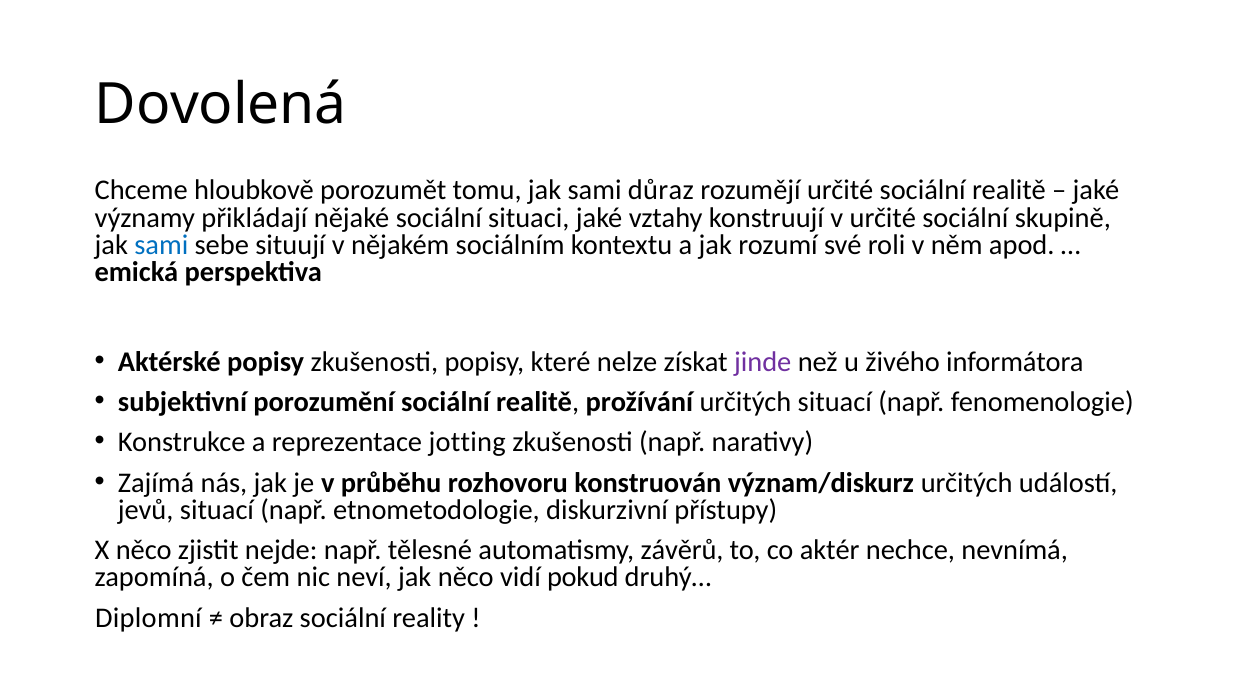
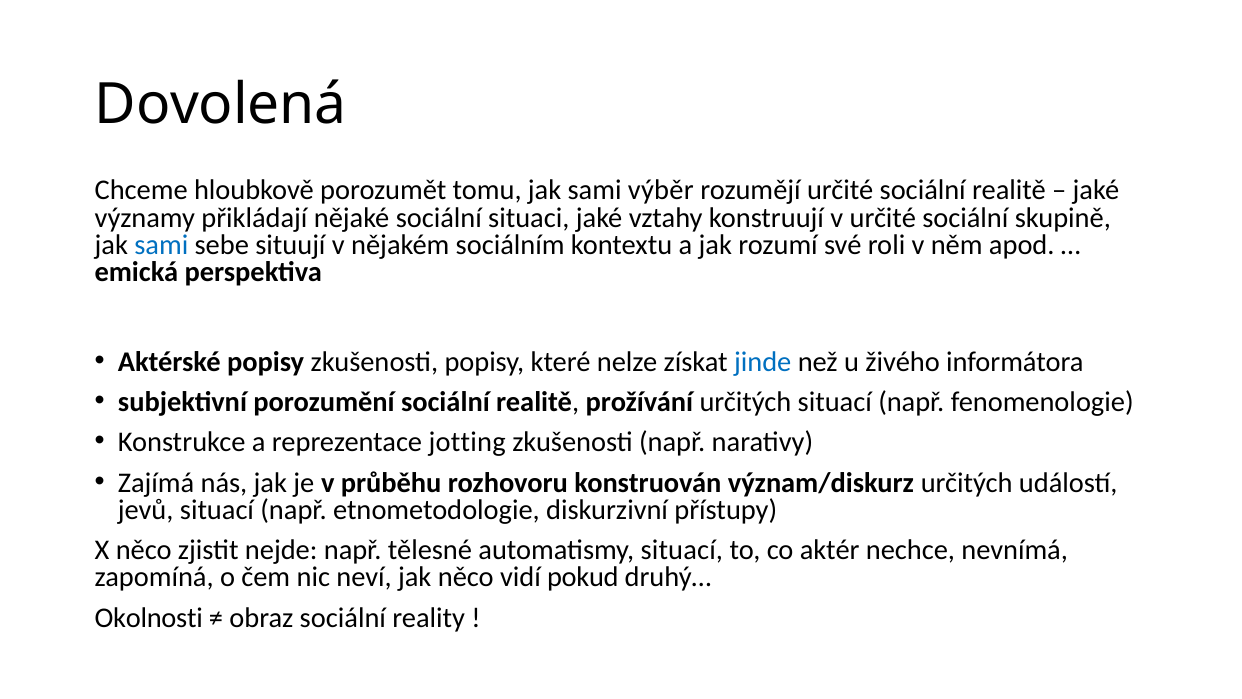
důraz: důraz -> výběr
jinde colour: purple -> blue
automatismy závěrů: závěrů -> situací
Diplomní: Diplomní -> Okolnosti
